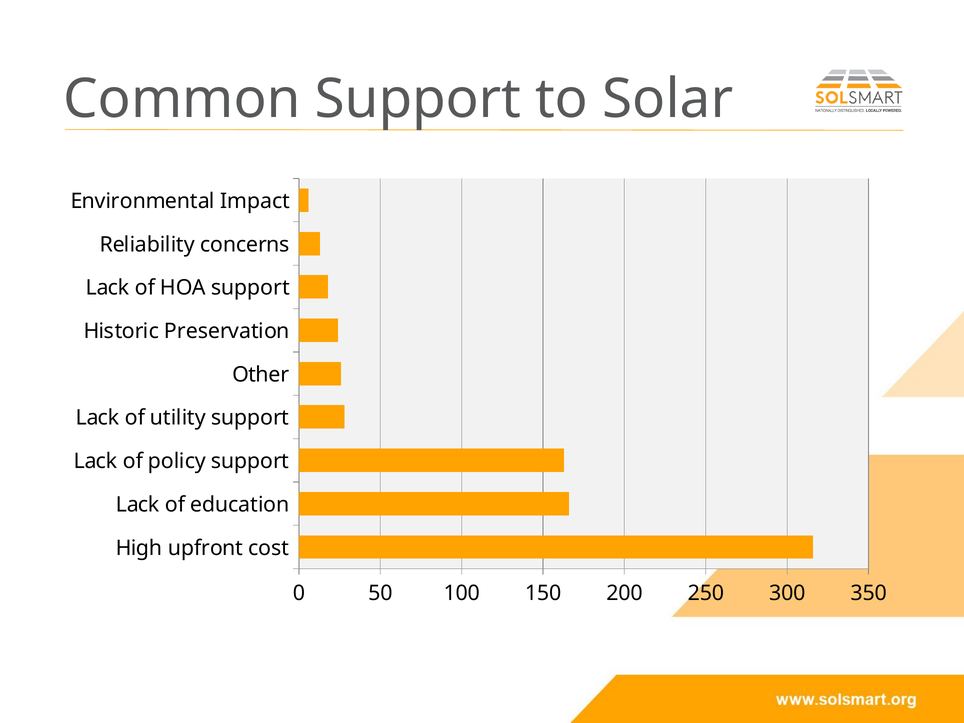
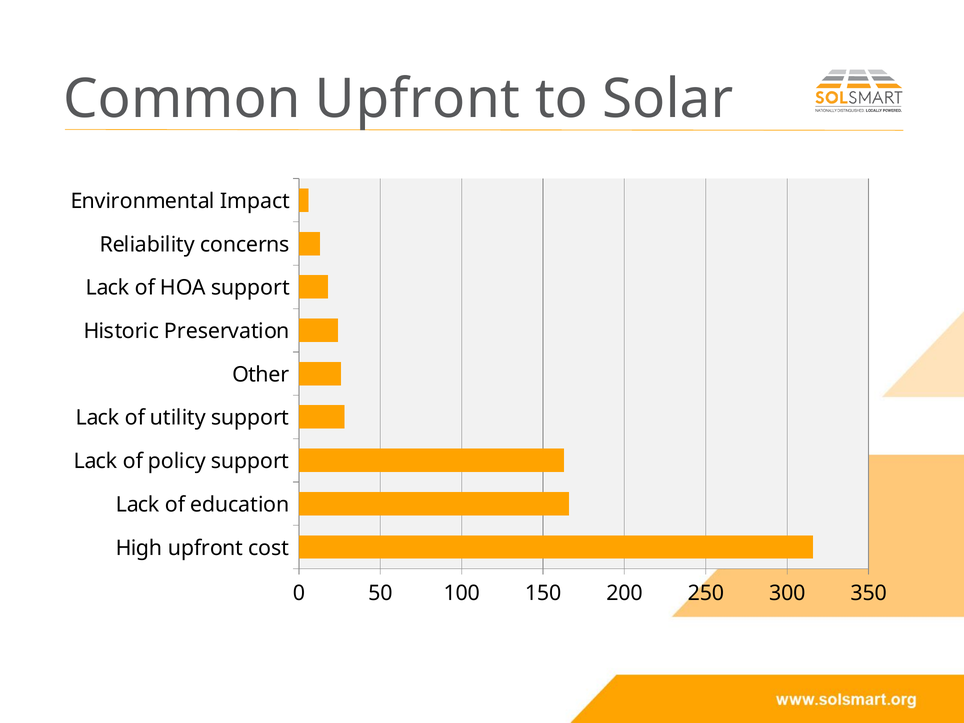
Common Support: Support -> Upfront
